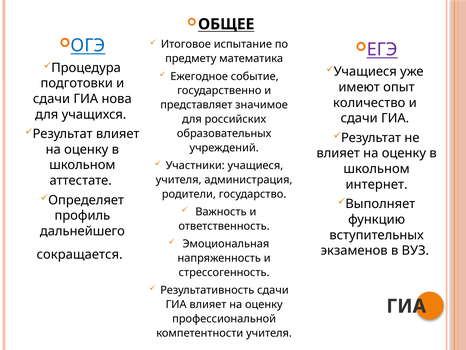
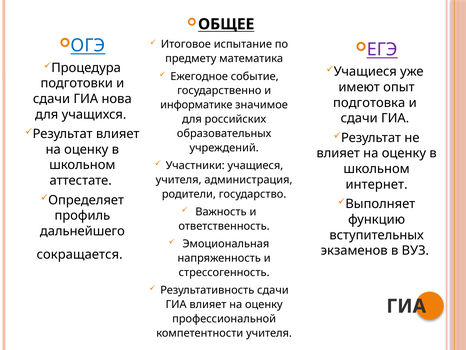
количество: количество -> подготовка
представляет: представляет -> информатике
